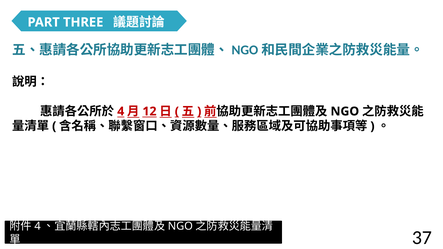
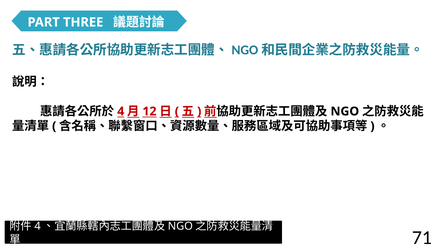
37: 37 -> 71
